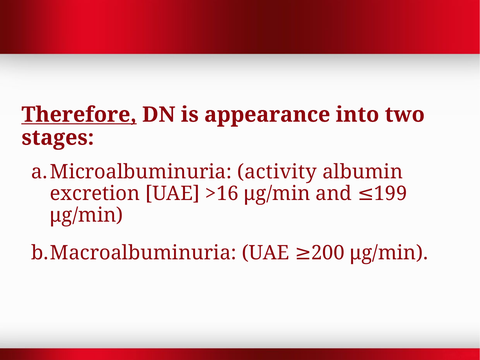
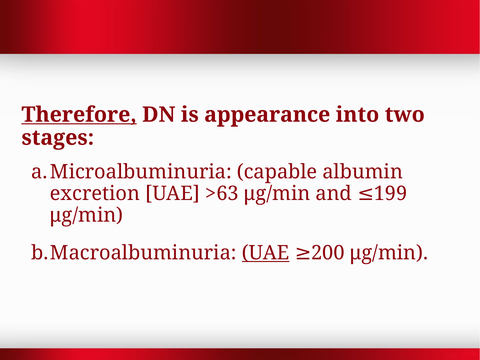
activity: activity -> capable
>16: >16 -> >63
UAE at (266, 253) underline: none -> present
